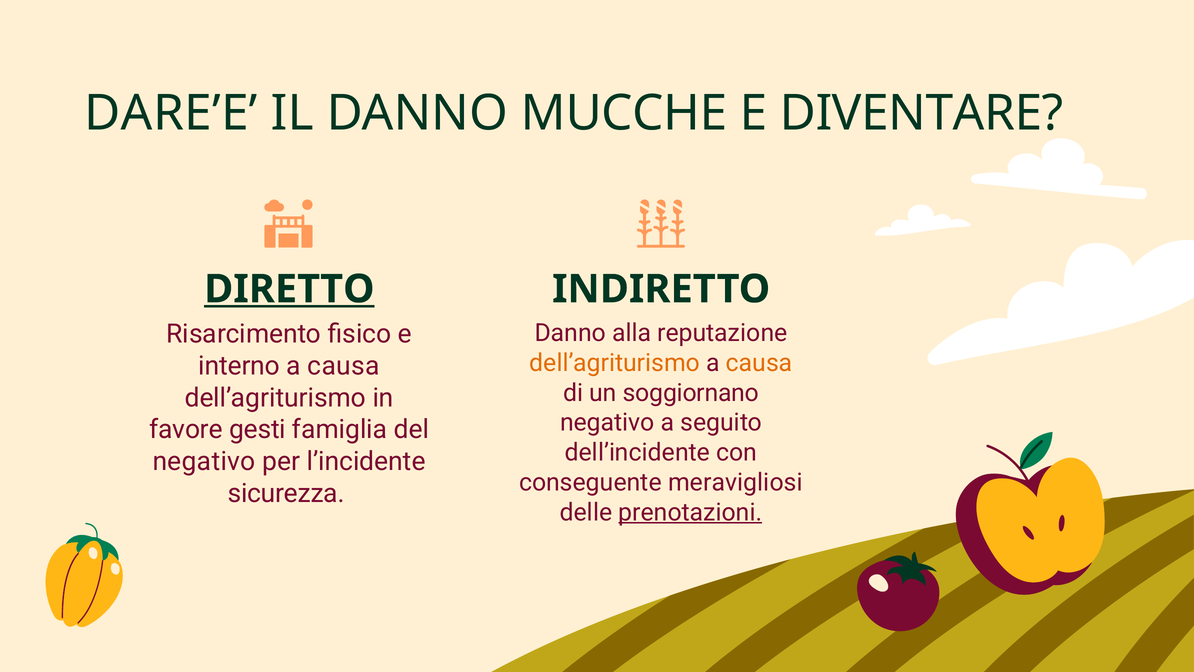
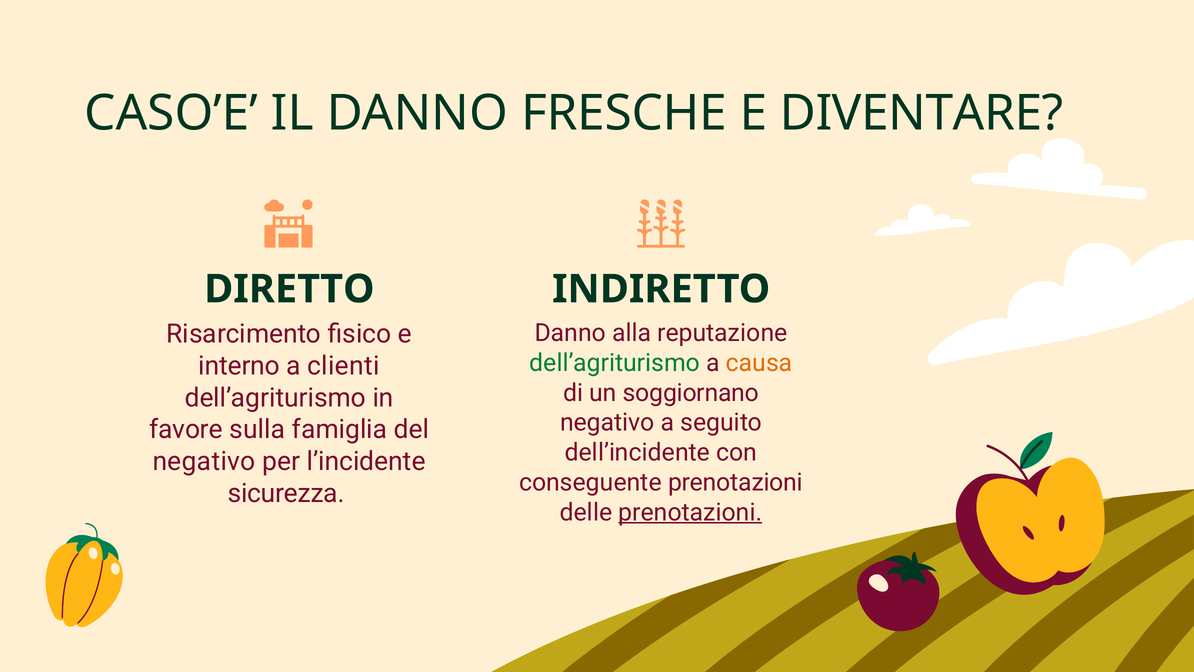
DARE’E: DARE’E -> CASO’E
MUCCHE: MUCCHE -> FRESCHE
DIRETTO underline: present -> none
dell’agriturismo at (615, 363) colour: orange -> green
causa at (343, 366): causa -> clienti
gesti: gesti -> sulla
conseguente meravigliosi: meravigliosi -> prenotazioni
